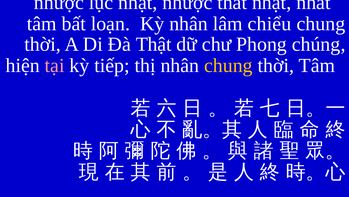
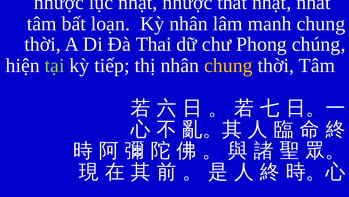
chiểu: chiểu -> manh
Thật: Thật -> Thai
tại colour: pink -> light green
